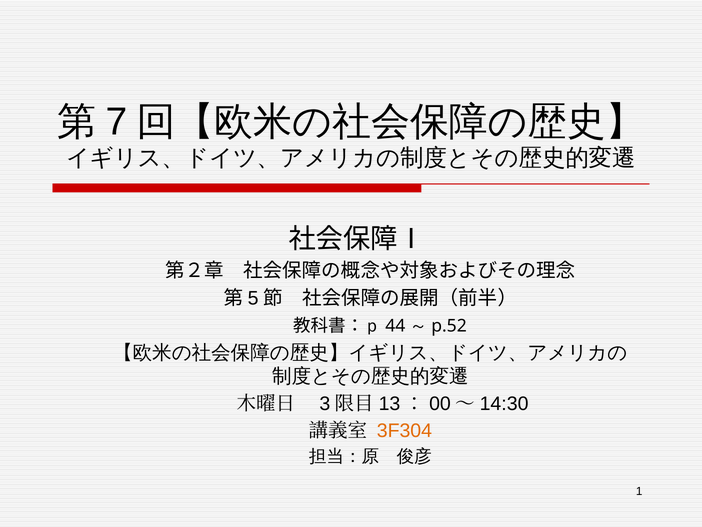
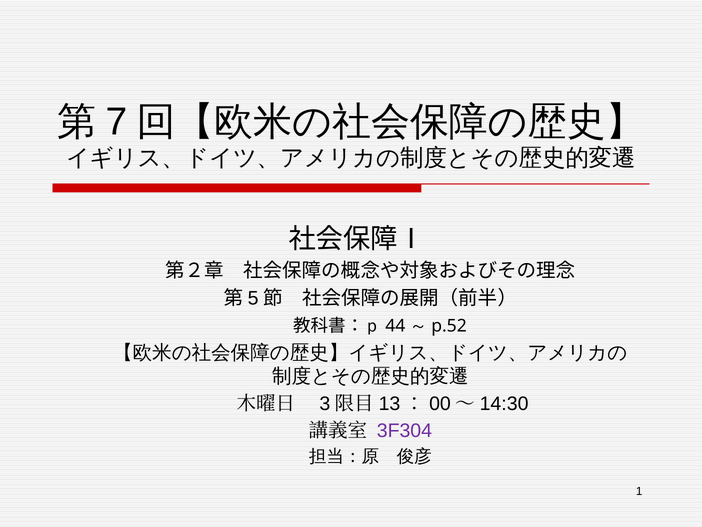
3F304 colour: orange -> purple
